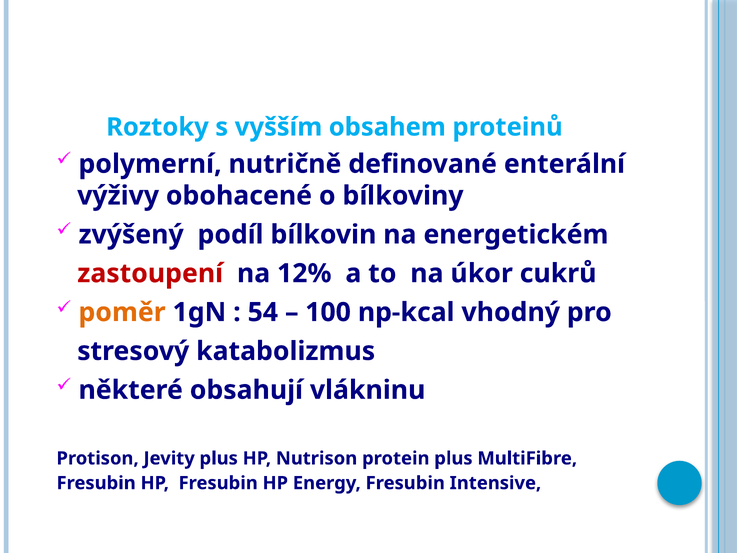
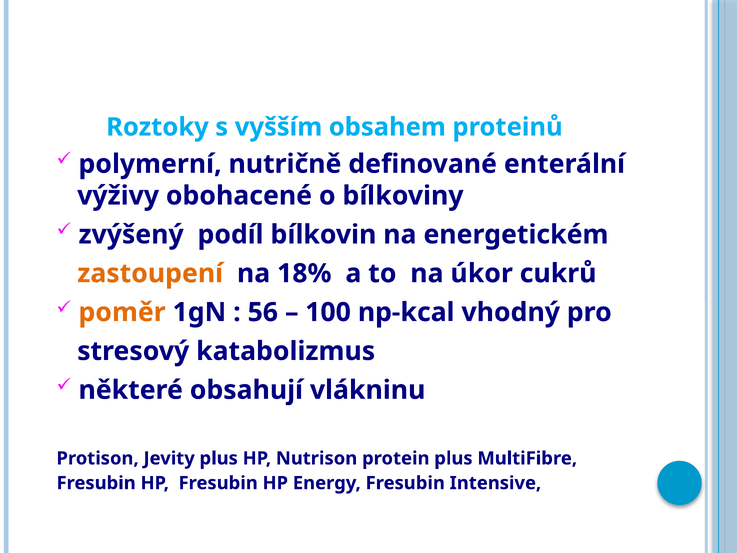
zastoupení colour: red -> orange
12%: 12% -> 18%
54: 54 -> 56
